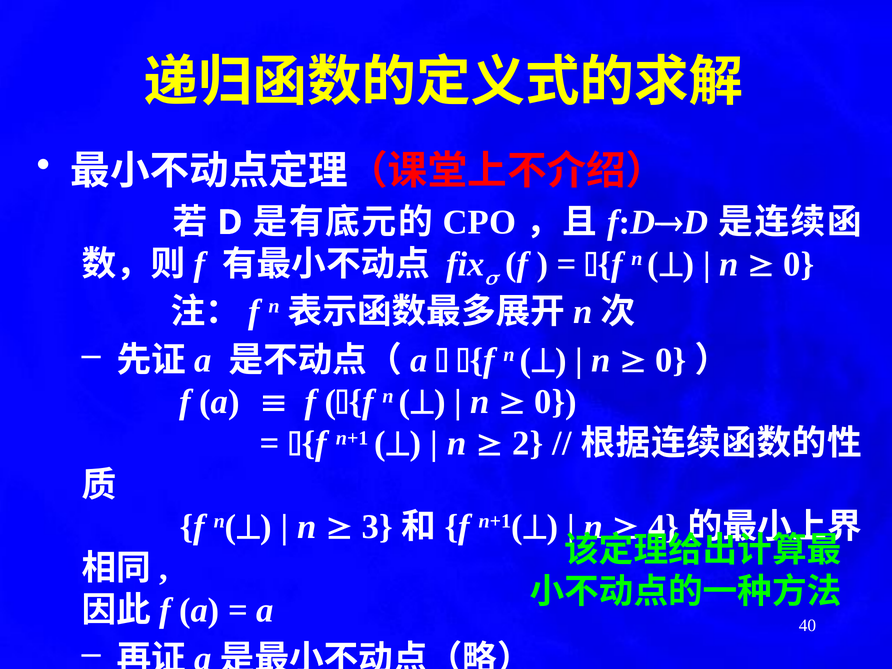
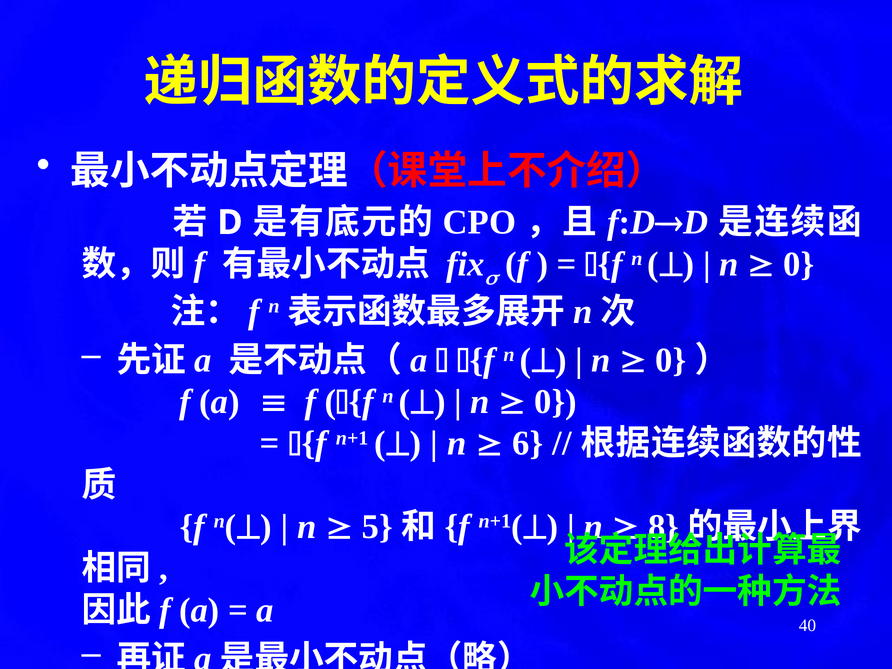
2: 2 -> 6
3: 3 -> 5
4: 4 -> 8
